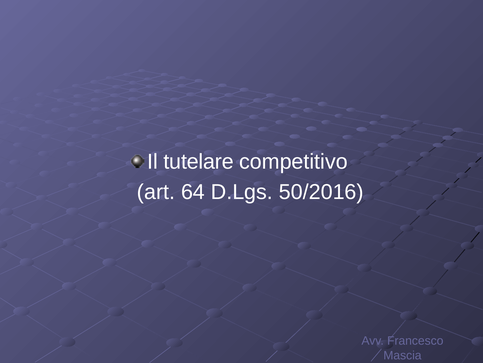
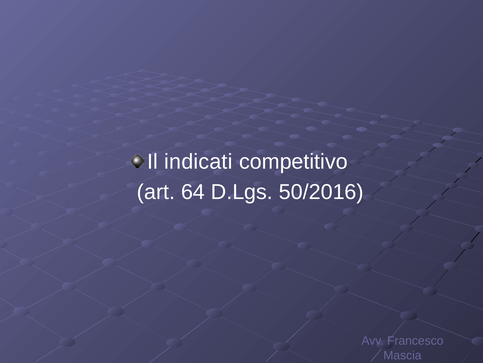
tutelare: tutelare -> indicati
